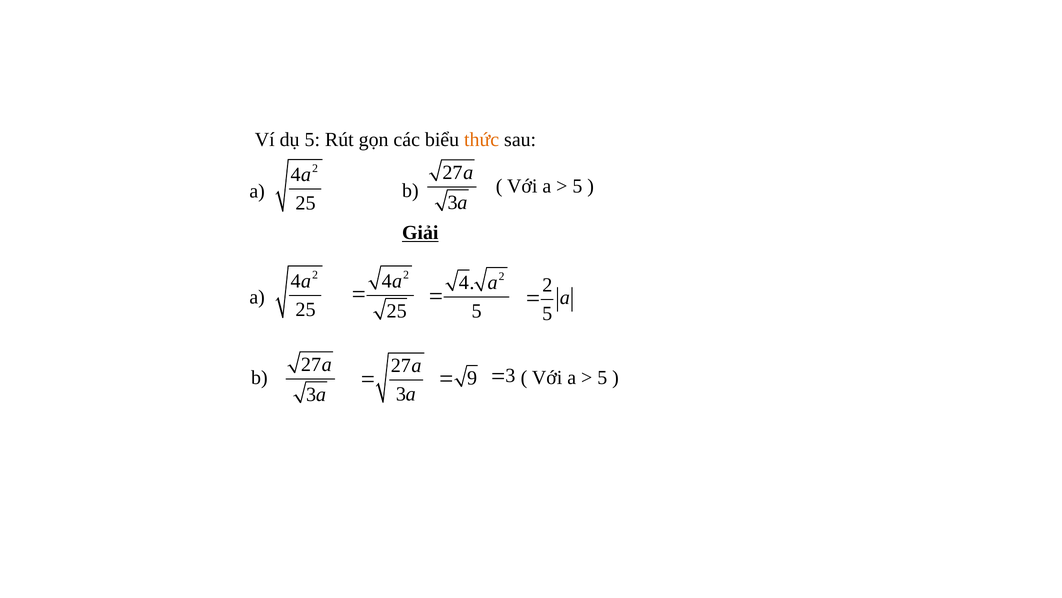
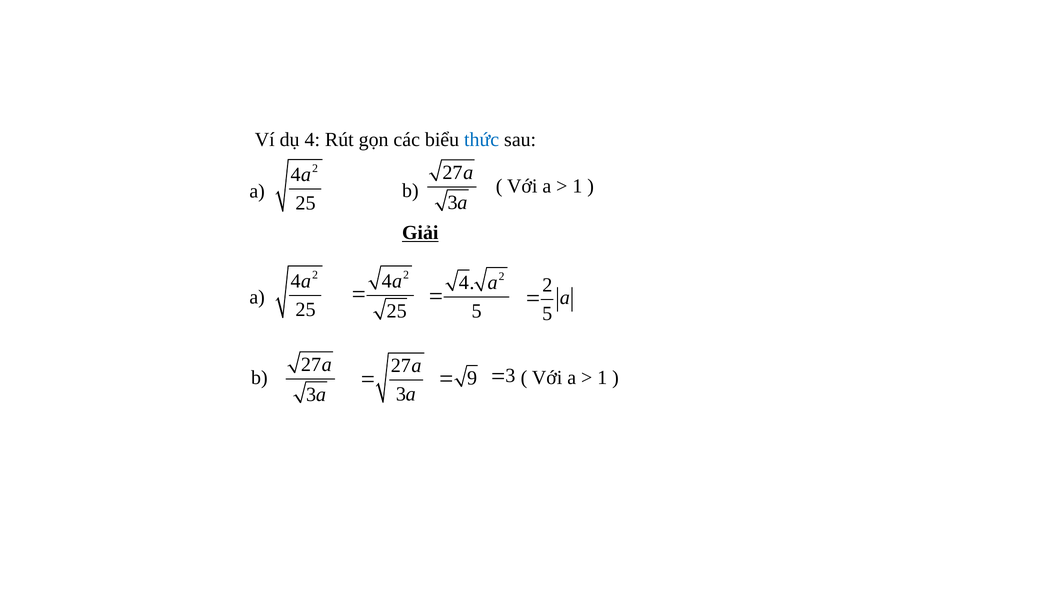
dụ 5: 5 -> 4
thức colour: orange -> blue
5 at (577, 186): 5 -> 1
5 at (602, 377): 5 -> 1
